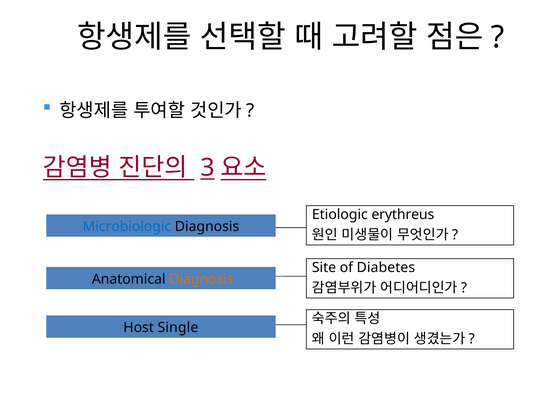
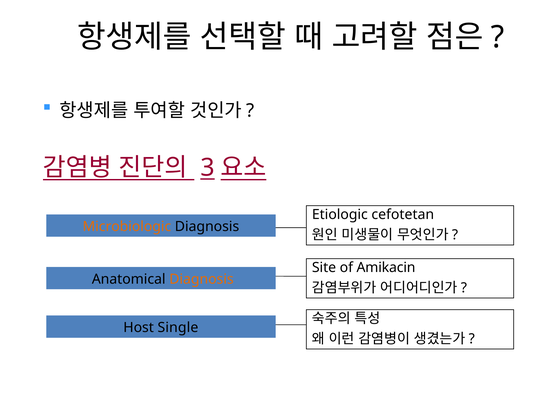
erythreus: erythreus -> cefotetan
Microbiologic colour: blue -> orange
Diabetes: Diabetes -> Amikacin
